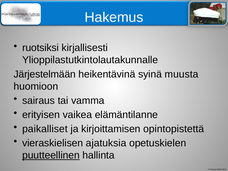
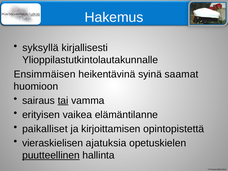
ruotsiksi: ruotsiksi -> syksyllä
Järjestelmään: Järjestelmään -> Ensimmäisen
muusta: muusta -> saamat
tai underline: none -> present
